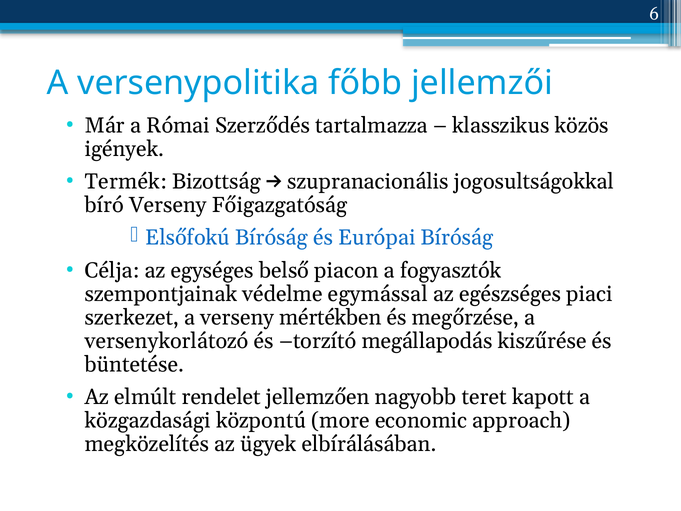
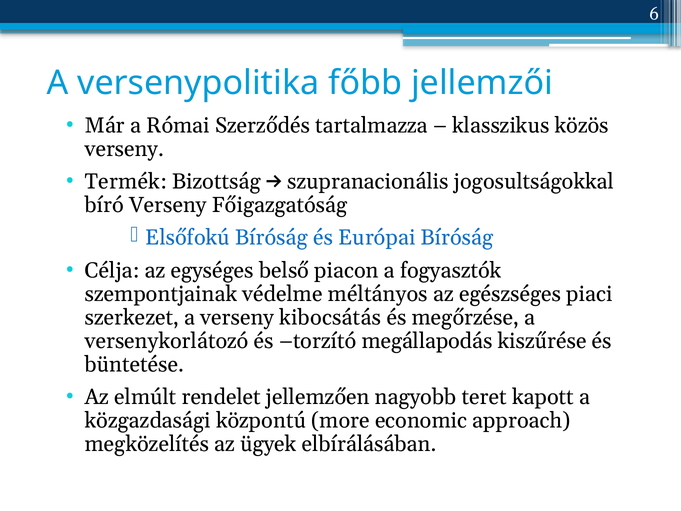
igények at (124, 149): igények -> verseny
egymással: egymással -> méltányos
mértékben: mértékben -> kibocsátás
